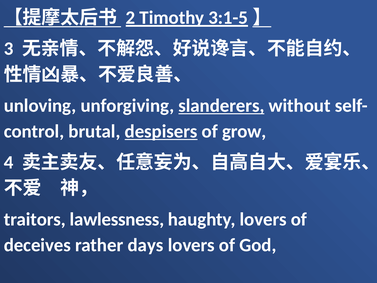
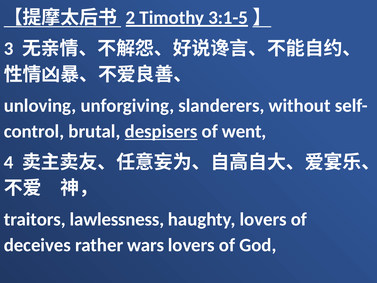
slanderers underline: present -> none
grow: grow -> went
days: days -> wars
